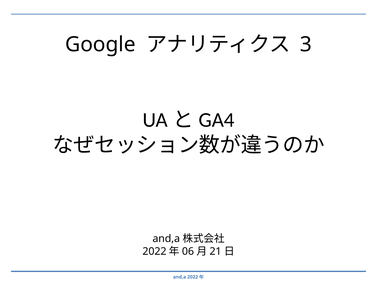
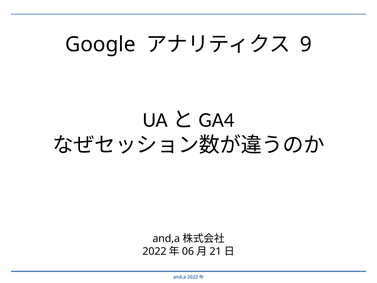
3: 3 -> 9
